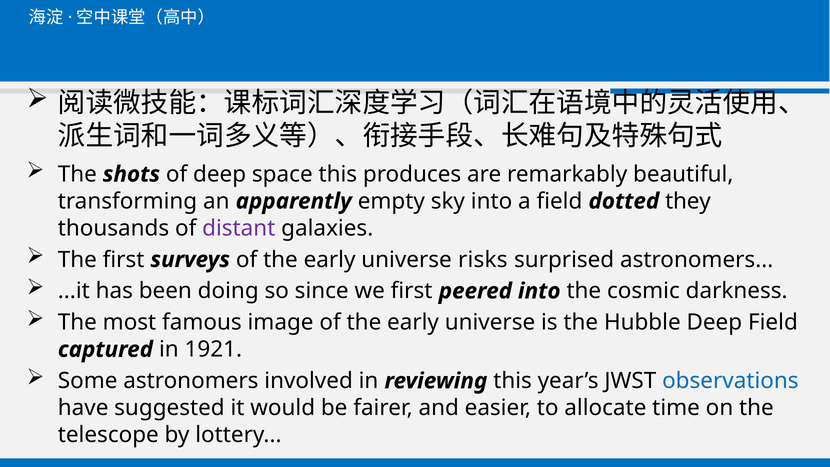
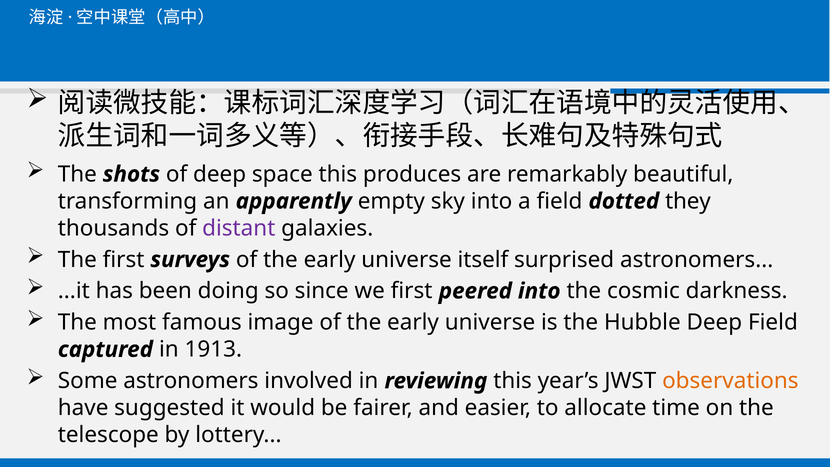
risks: risks -> itself
1921: 1921 -> 1913
observations colour: blue -> orange
